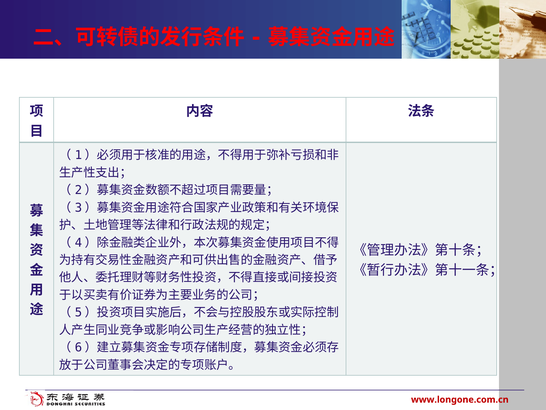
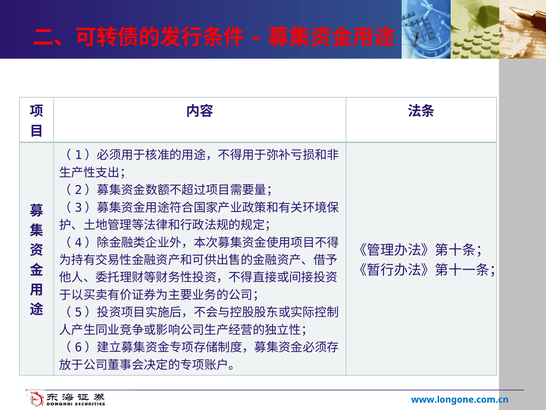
www.longone.com.cn colour: red -> blue
